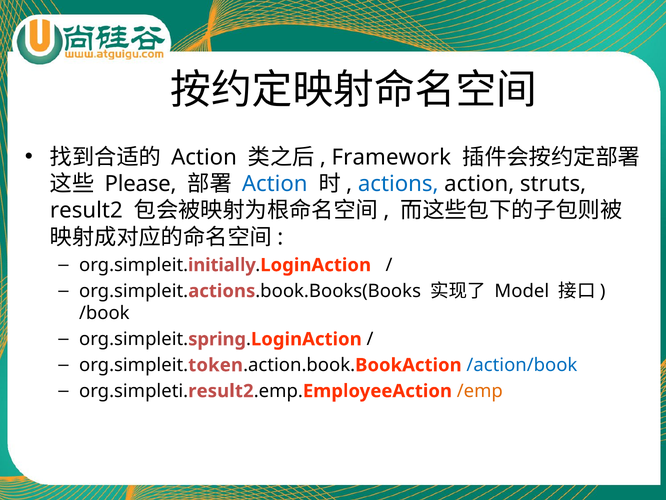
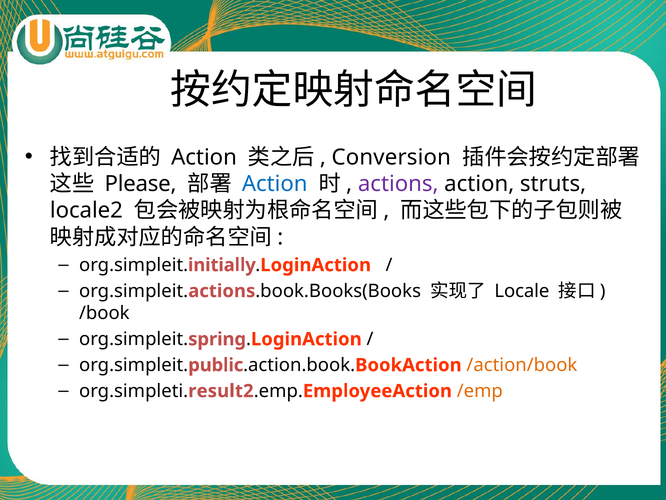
Framework: Framework -> Conversion
actions at (398, 184) colour: blue -> purple
result2 at (86, 210): result2 -> locale2
Model: Model -> Locale
token: token -> public
/action/book colour: blue -> orange
